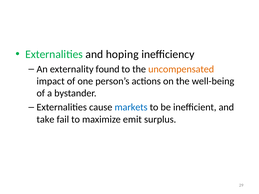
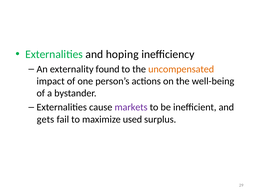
markets colour: blue -> purple
take: take -> gets
emit: emit -> used
